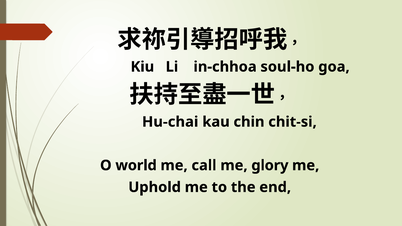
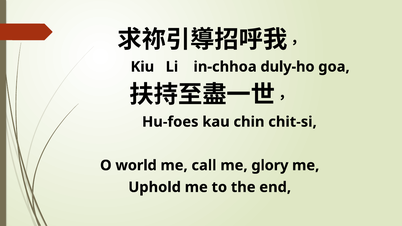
soul-ho: soul-ho -> duly-ho
Hu-chai: Hu-chai -> Hu-foes
